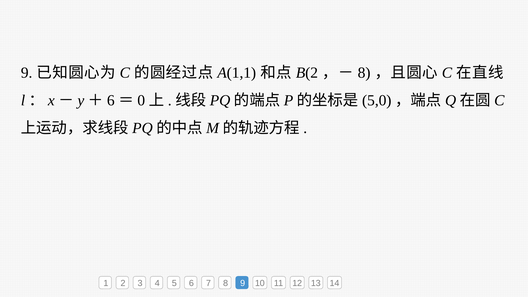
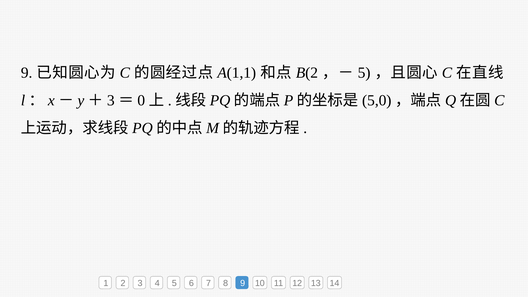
8 at (364, 73): 8 -> 5
6 at (111, 100): 6 -> 3
